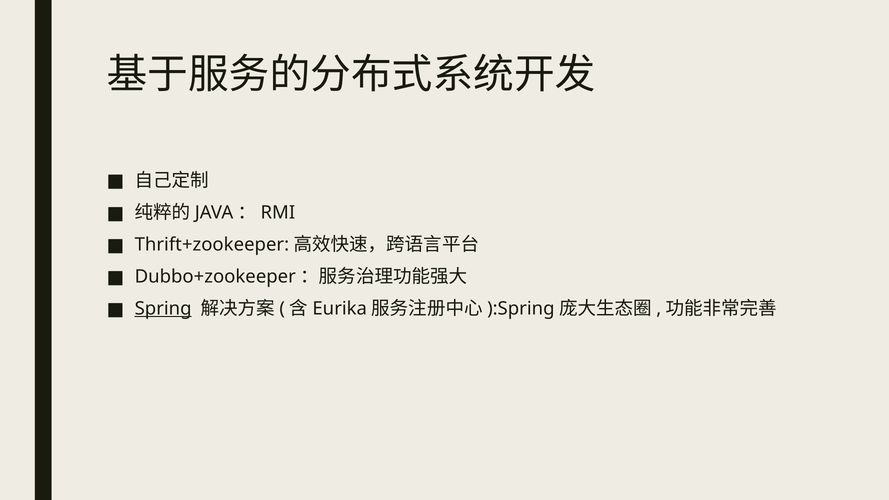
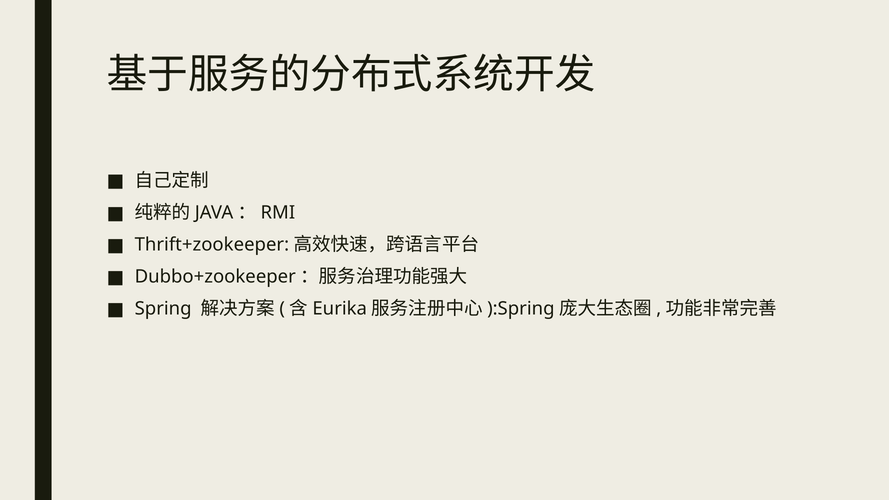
Spring underline: present -> none
